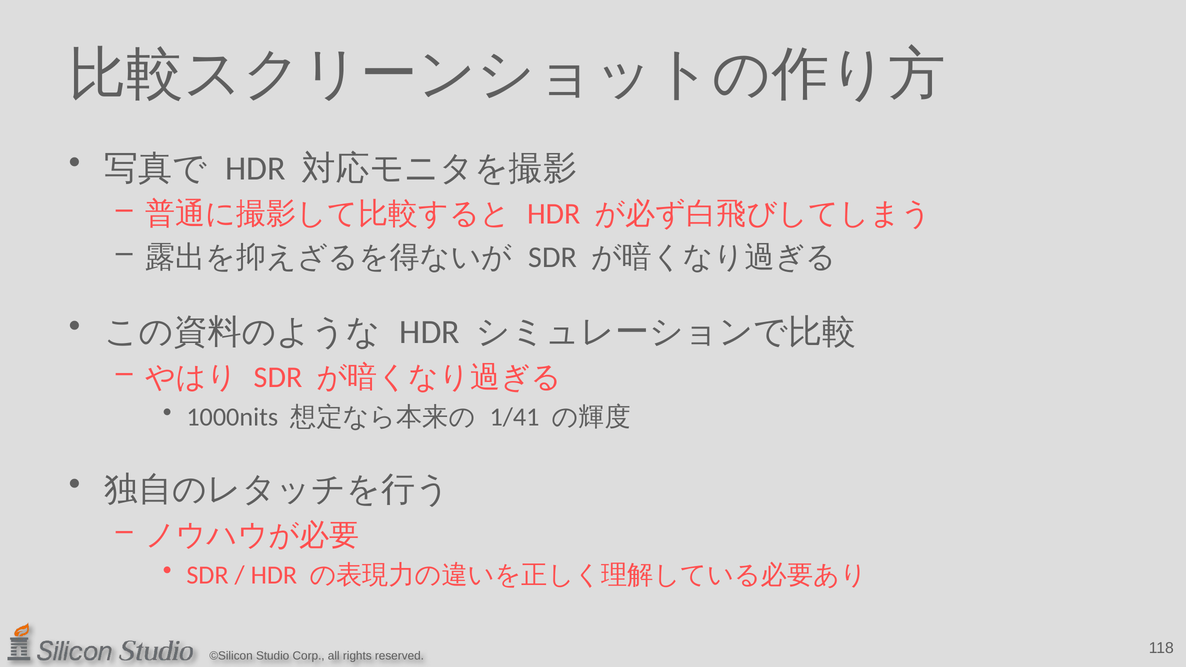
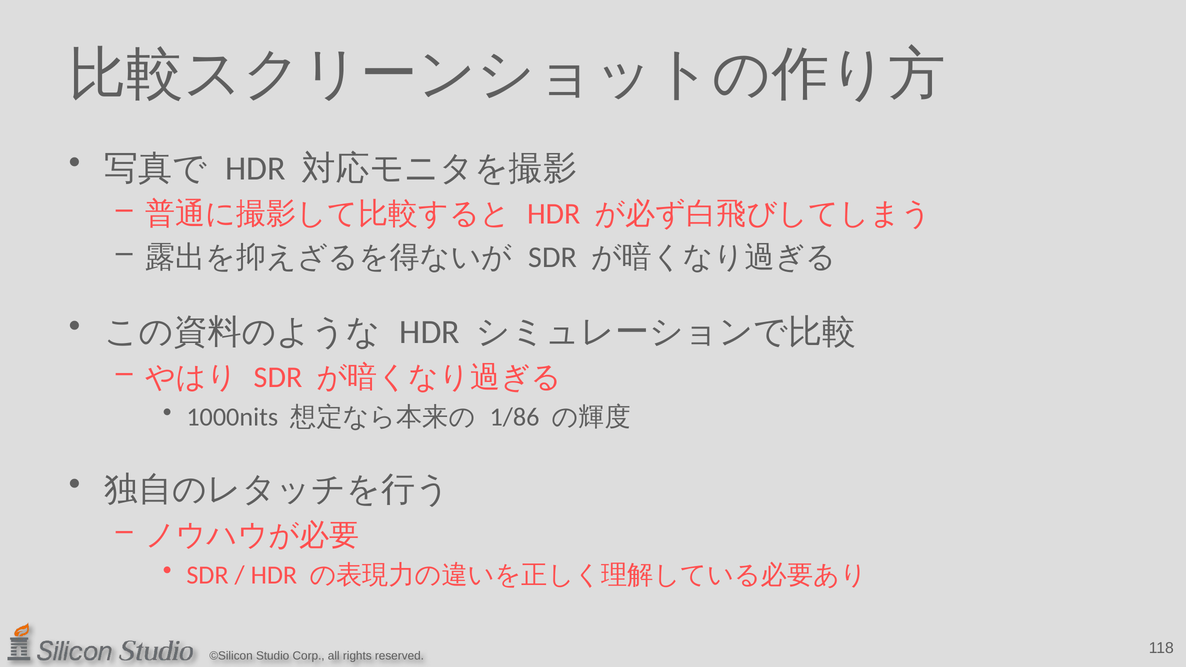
1/41: 1/41 -> 1/86
